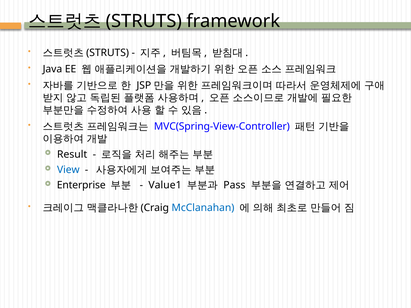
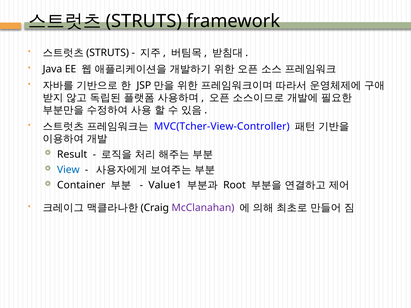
MVC(Spring-View-Controller: MVC(Spring-View-Controller -> MVC(Tcher-View-Controller
Enterprise: Enterprise -> Container
Pass: Pass -> Root
McClanahan colour: blue -> purple
